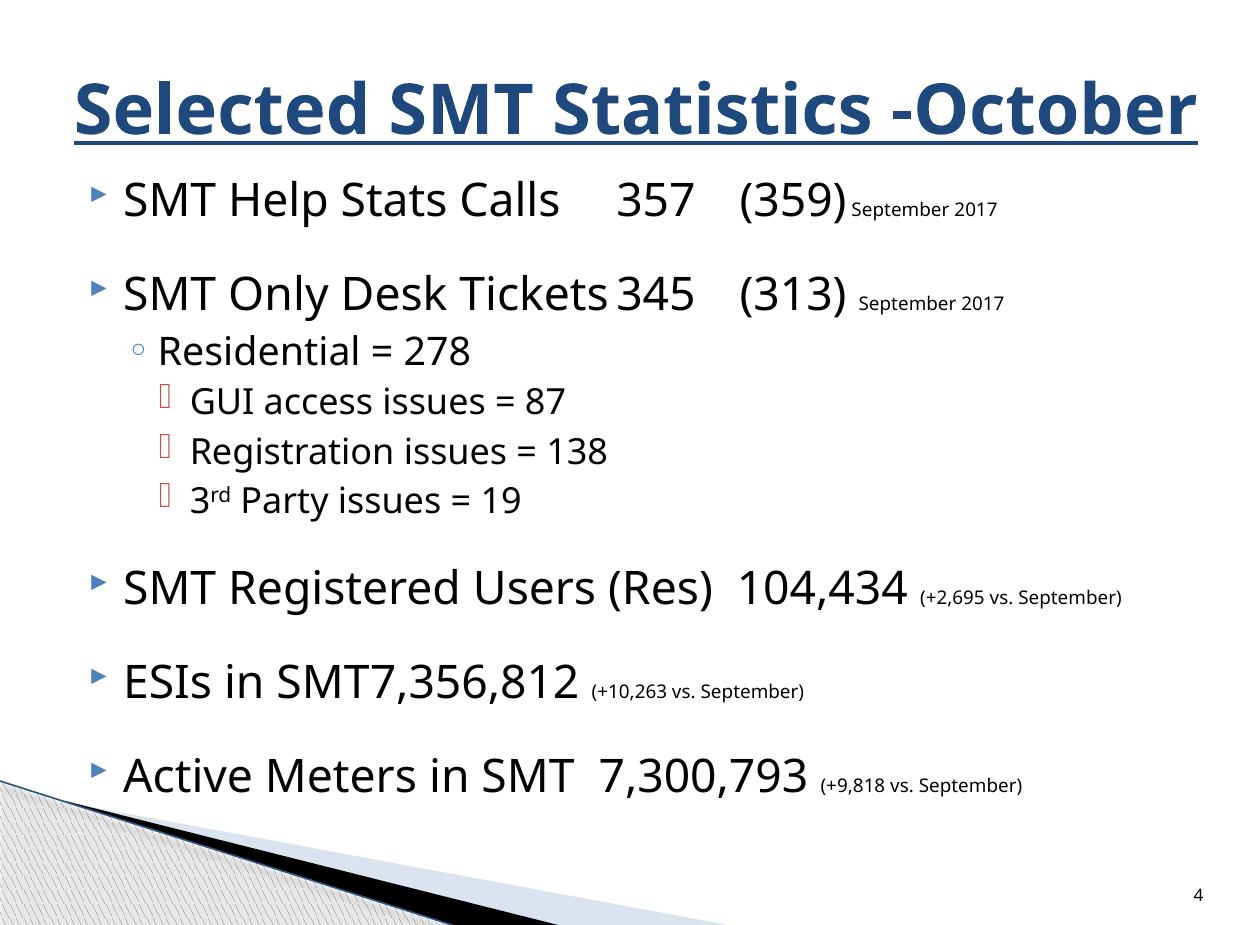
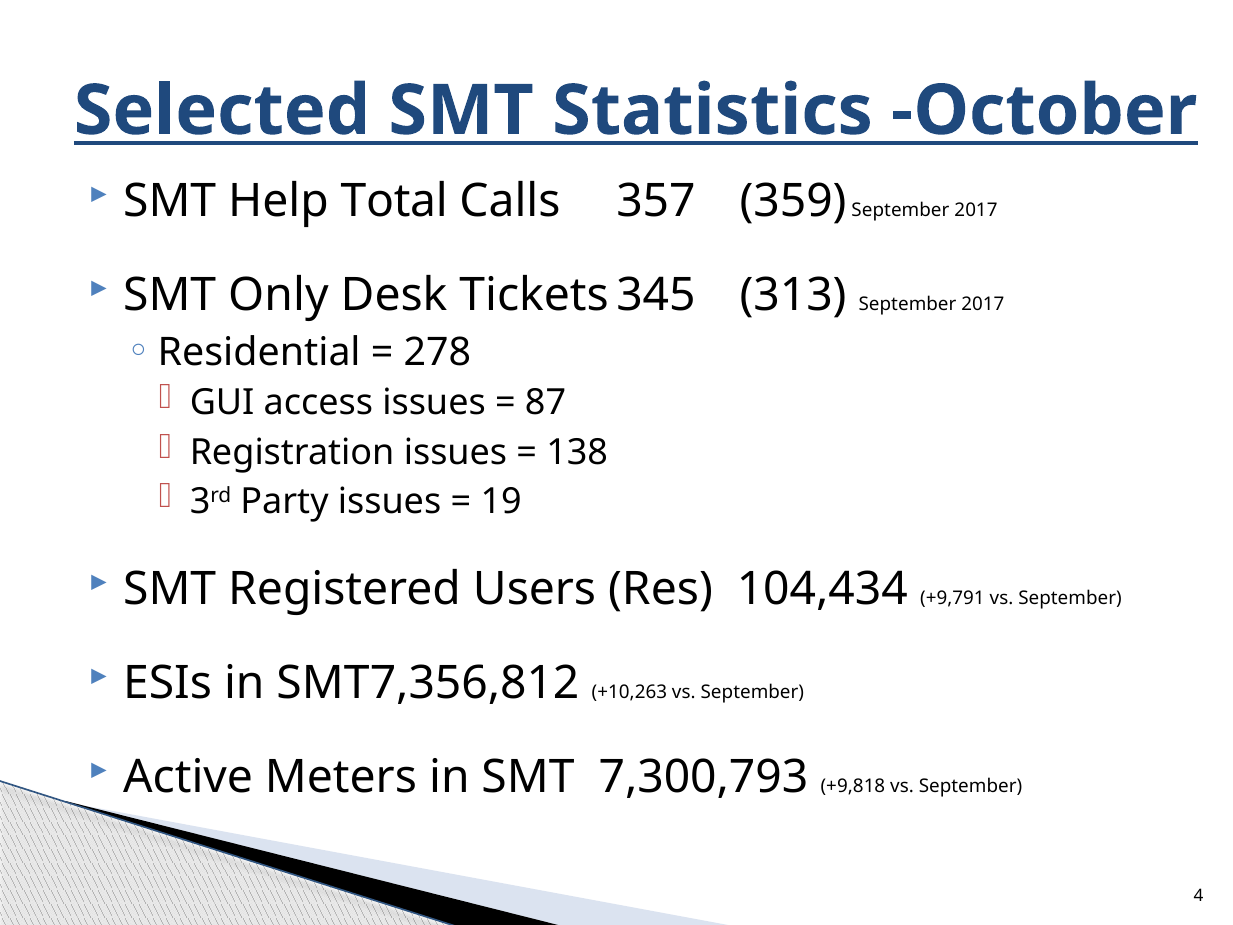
Stats: Stats -> Total
+2,695: +2,695 -> +9,791
